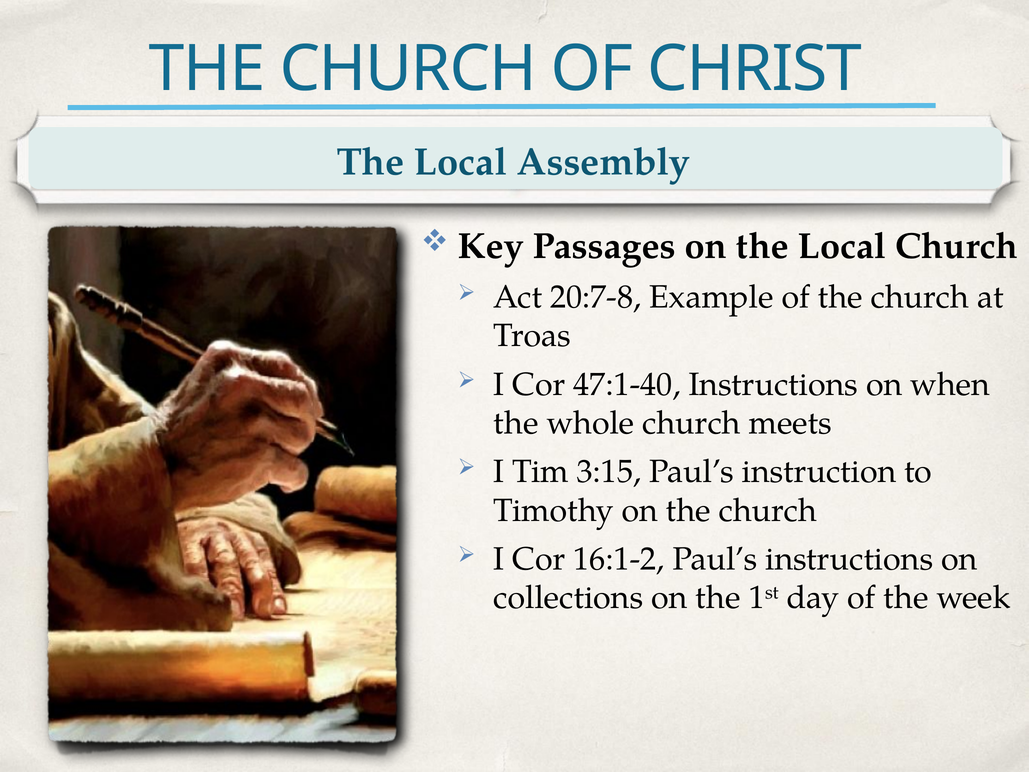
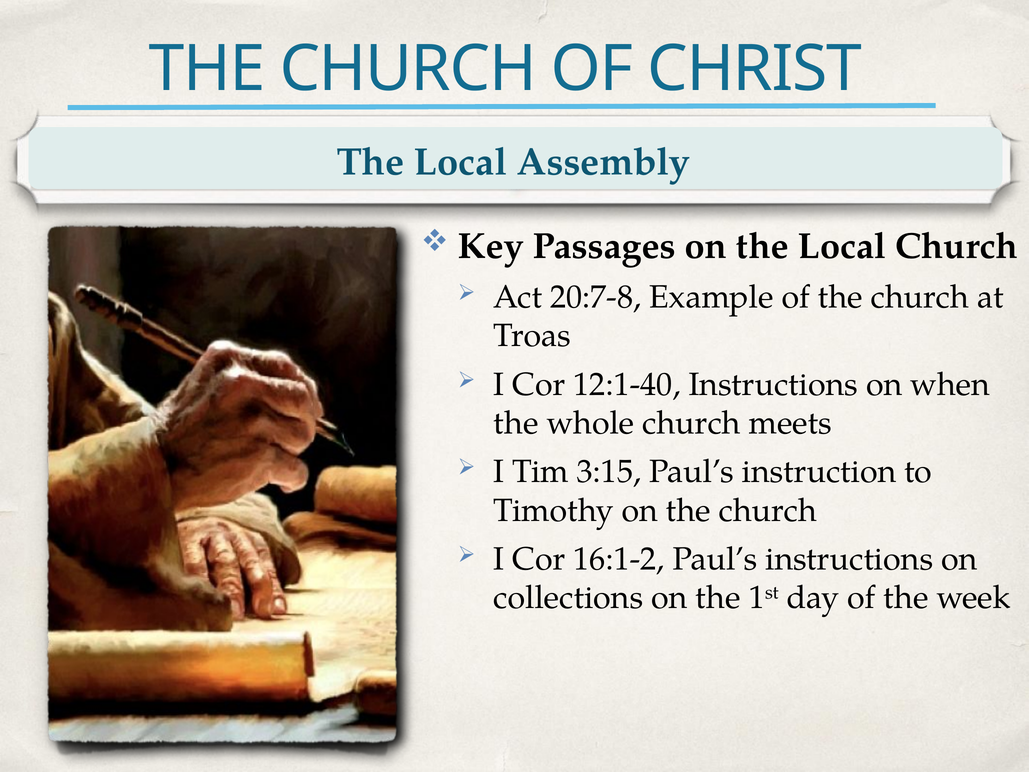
47:1-40: 47:1-40 -> 12:1-40
